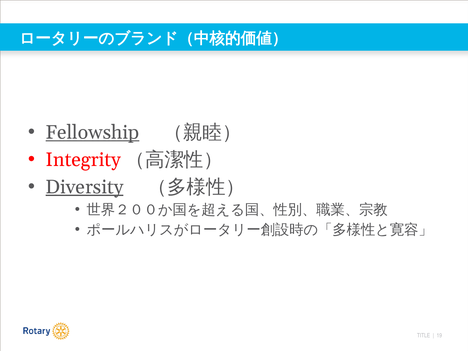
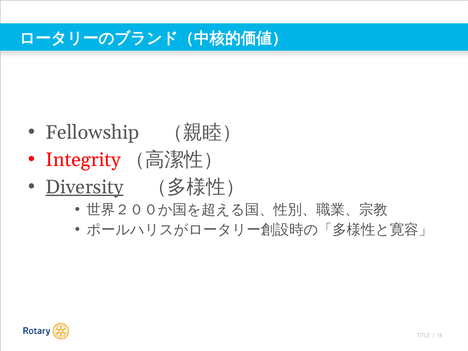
Fellowship underline: present -> none
